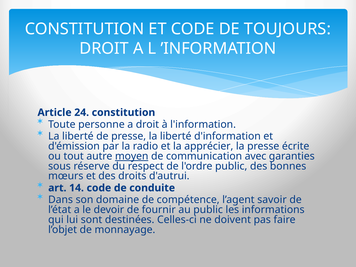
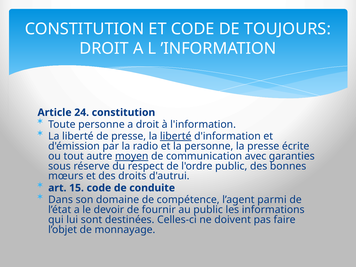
liberté at (176, 136) underline: none -> present
la apprécier: apprécier -> personne
14: 14 -> 15
savoir: savoir -> parmi
